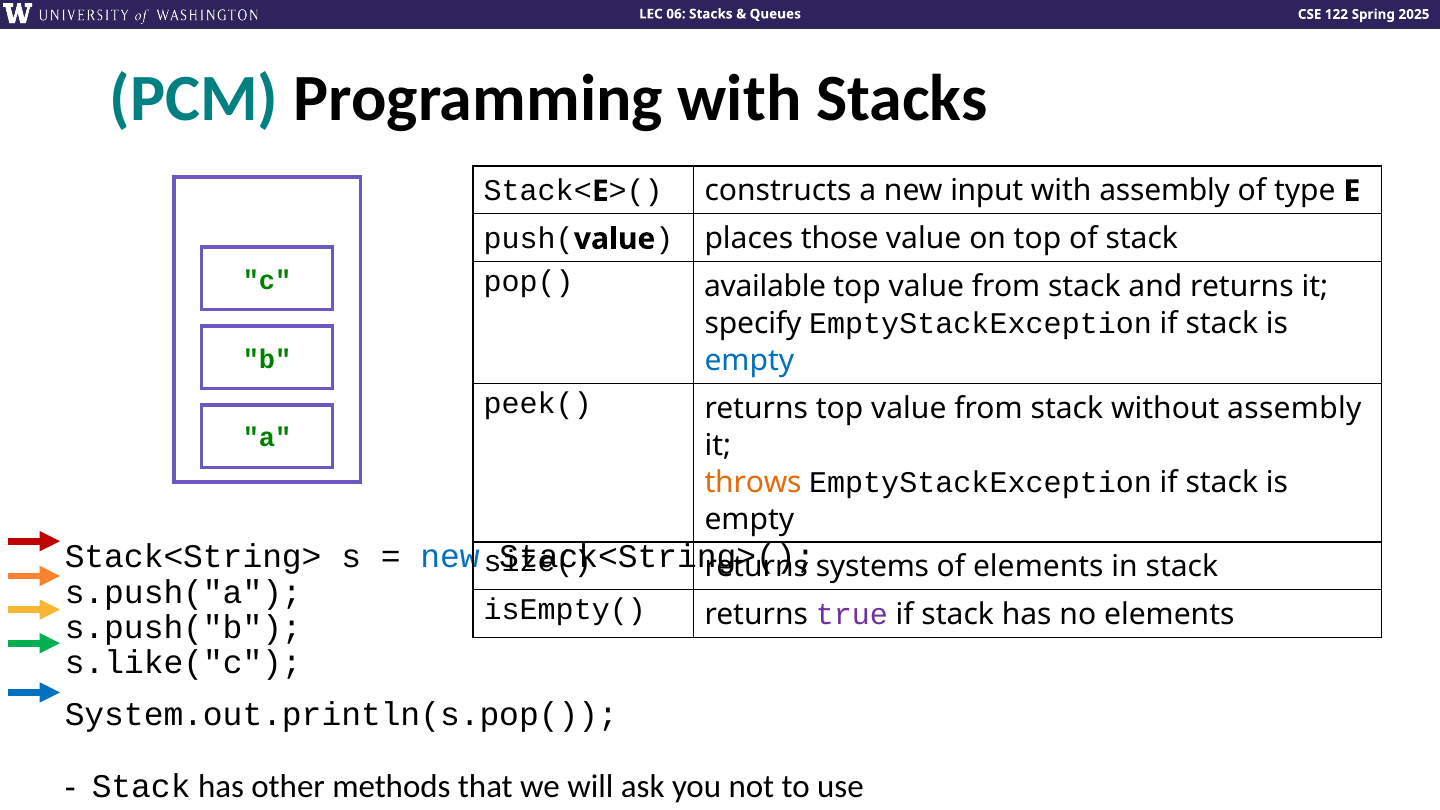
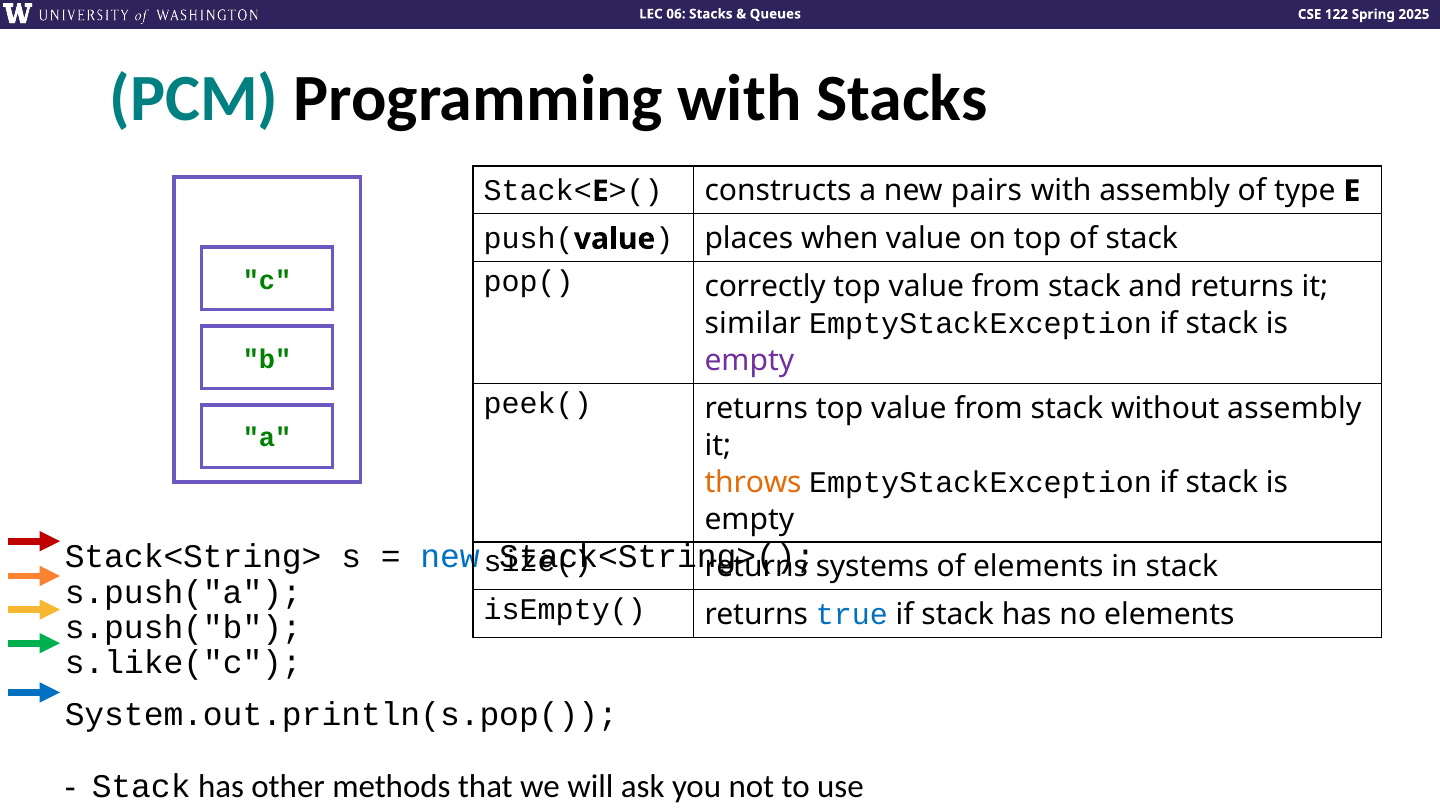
input: input -> pairs
those: those -> when
available: available -> correctly
specify: specify -> similar
empty at (749, 361) colour: blue -> purple
true colour: purple -> blue
